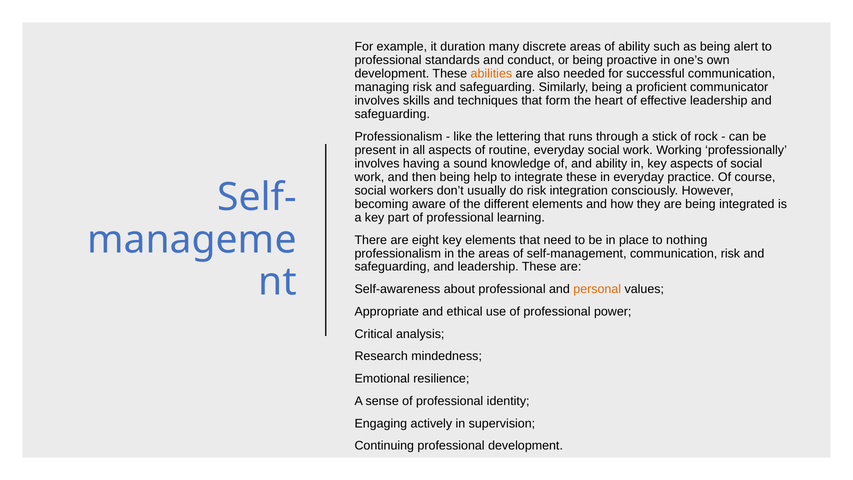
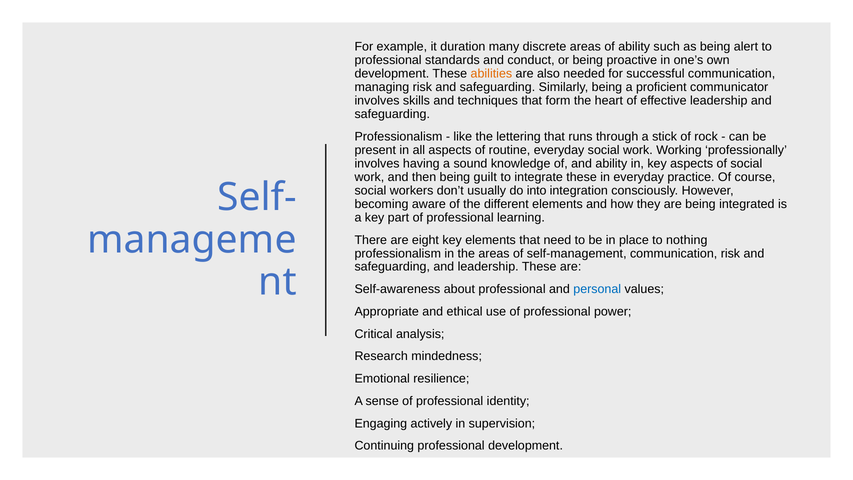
help: help -> guilt
do risk: risk -> into
personal colour: orange -> blue
